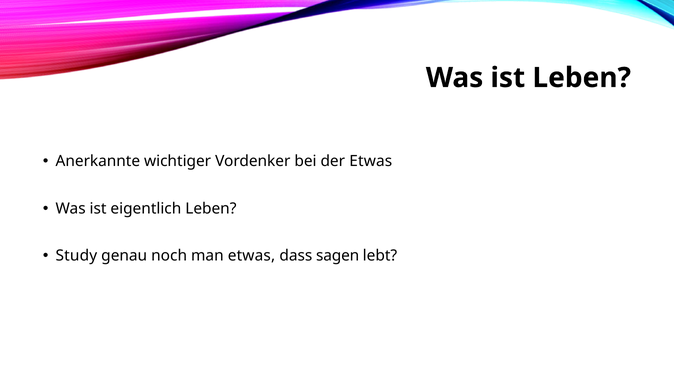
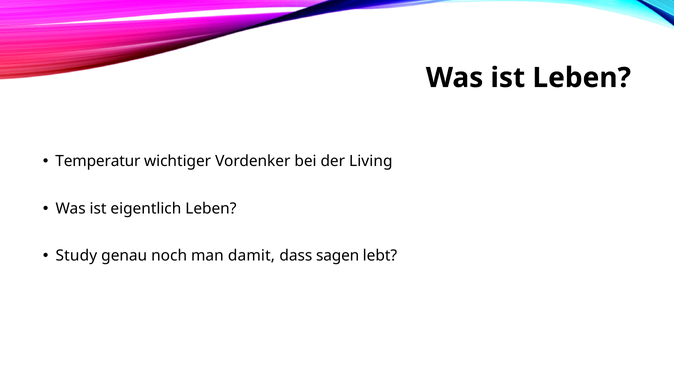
Anerkannte: Anerkannte -> Temperatur
der Etwas: Etwas -> Living
man etwas: etwas -> damit
